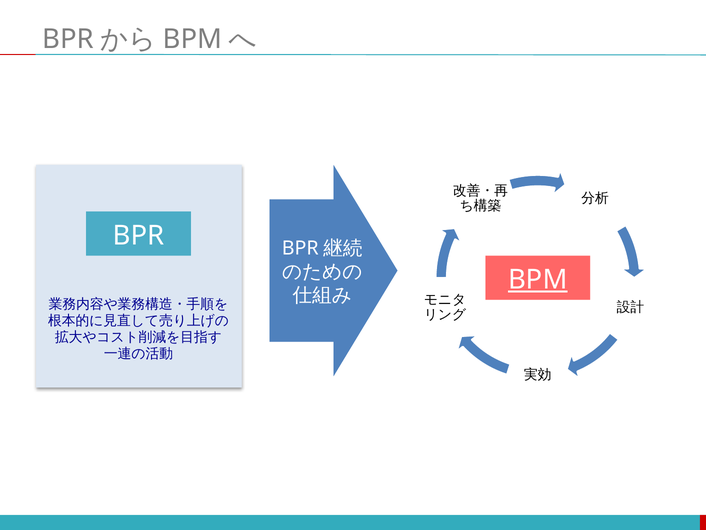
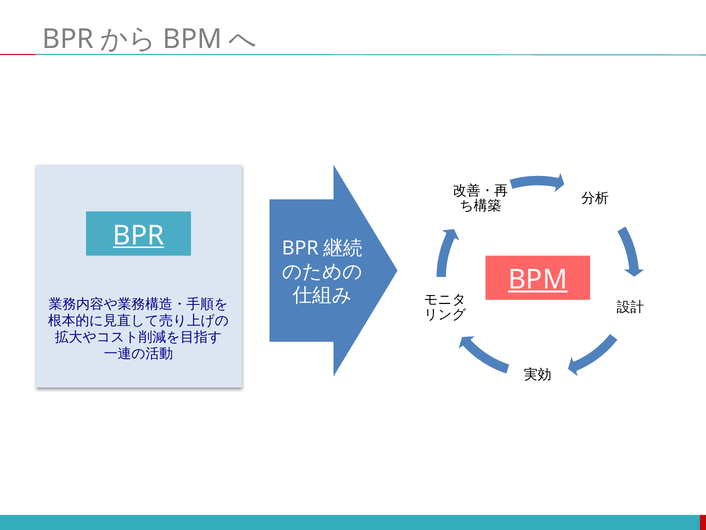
BPR at (139, 235) underline: none -> present
